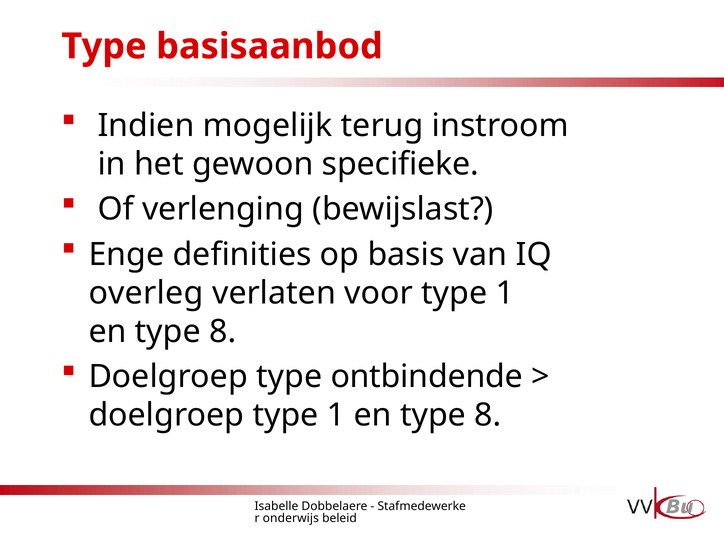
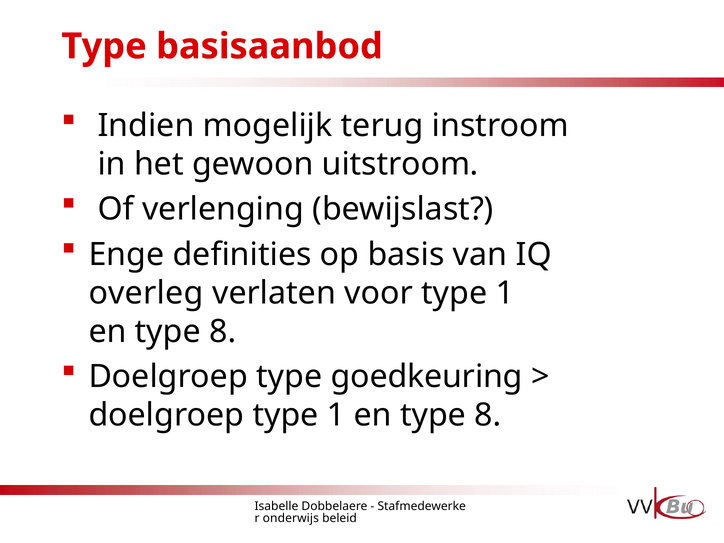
specifieke: specifieke -> uitstroom
ontbindende: ontbindende -> goedkeuring
